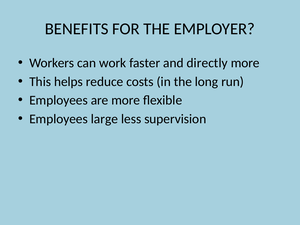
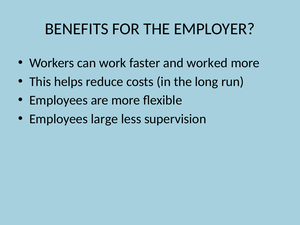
directly: directly -> worked
